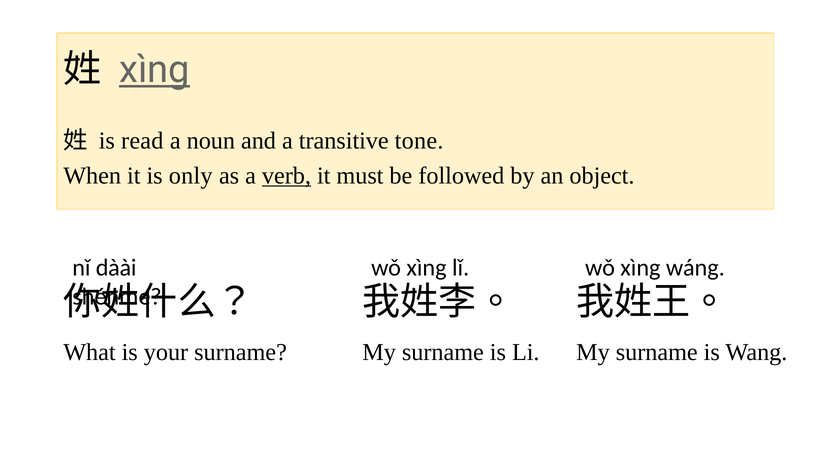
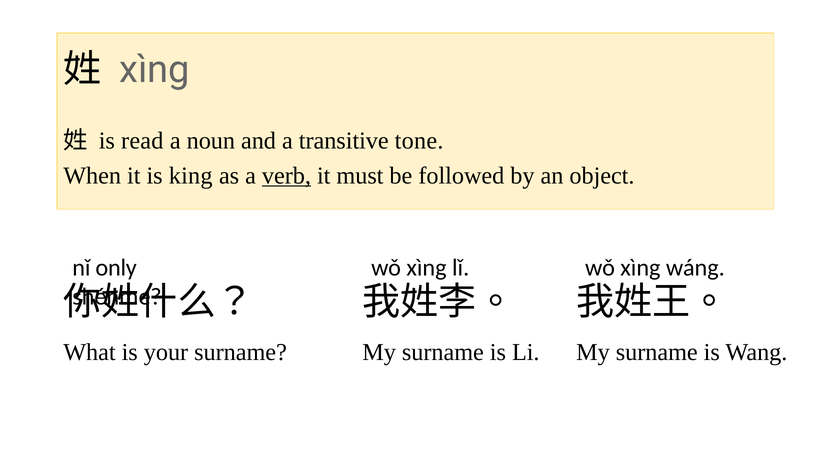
xìng at (154, 70) underline: present -> none
only: only -> king
dàài: dàài -> only
